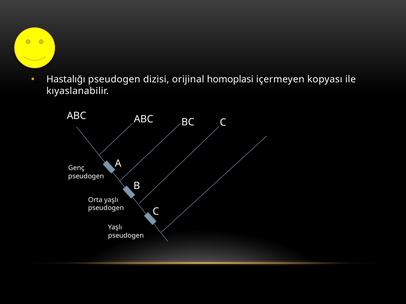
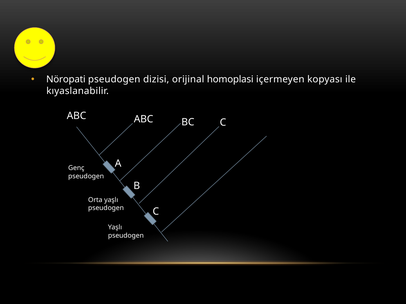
Hastalığı: Hastalığı -> Nöropati
